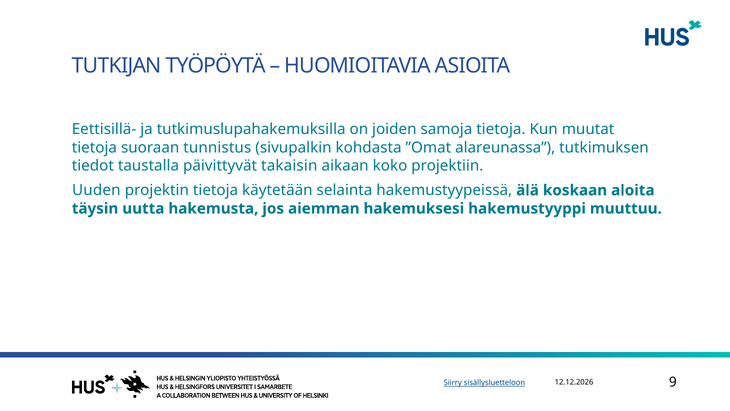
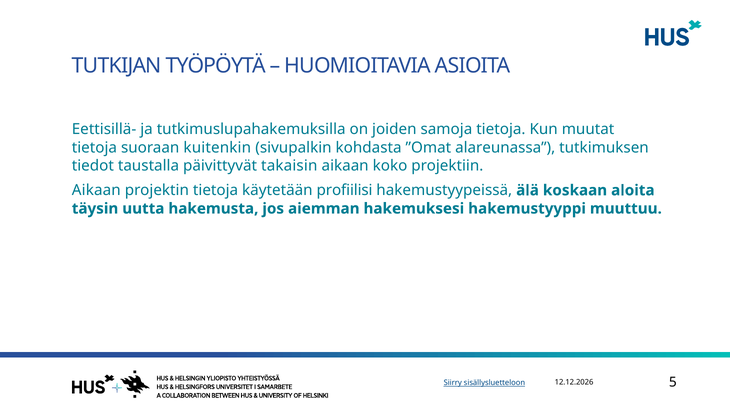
tunnistus: tunnistus -> kuitenkin
Uuden at (96, 190): Uuden -> Aikaan
selainta: selainta -> profiilisi
9: 9 -> 5
